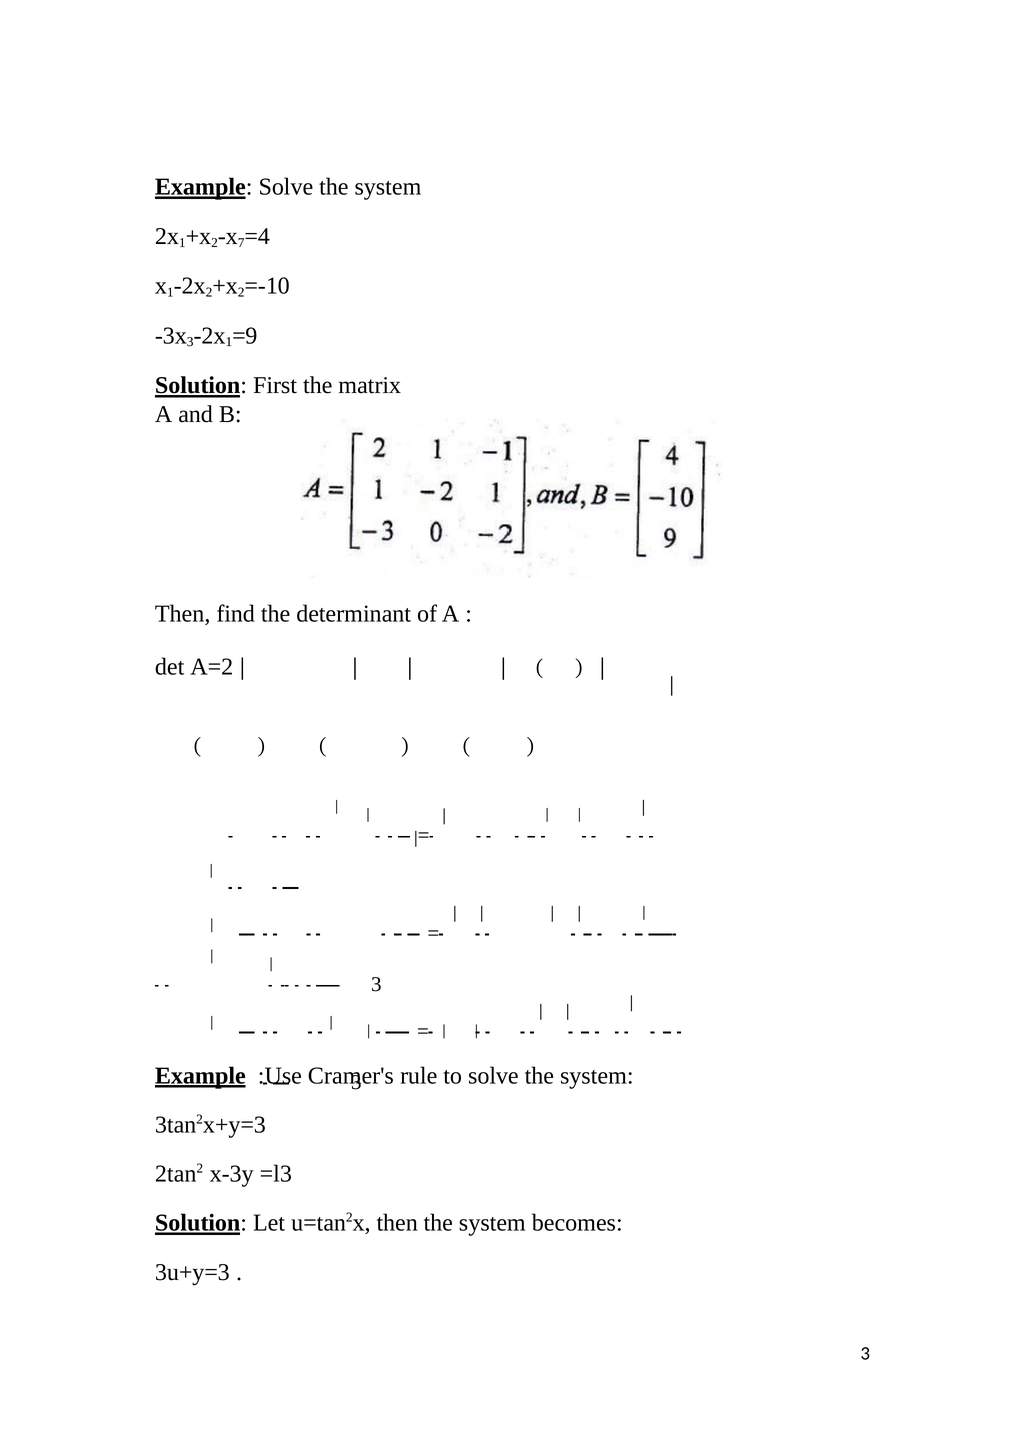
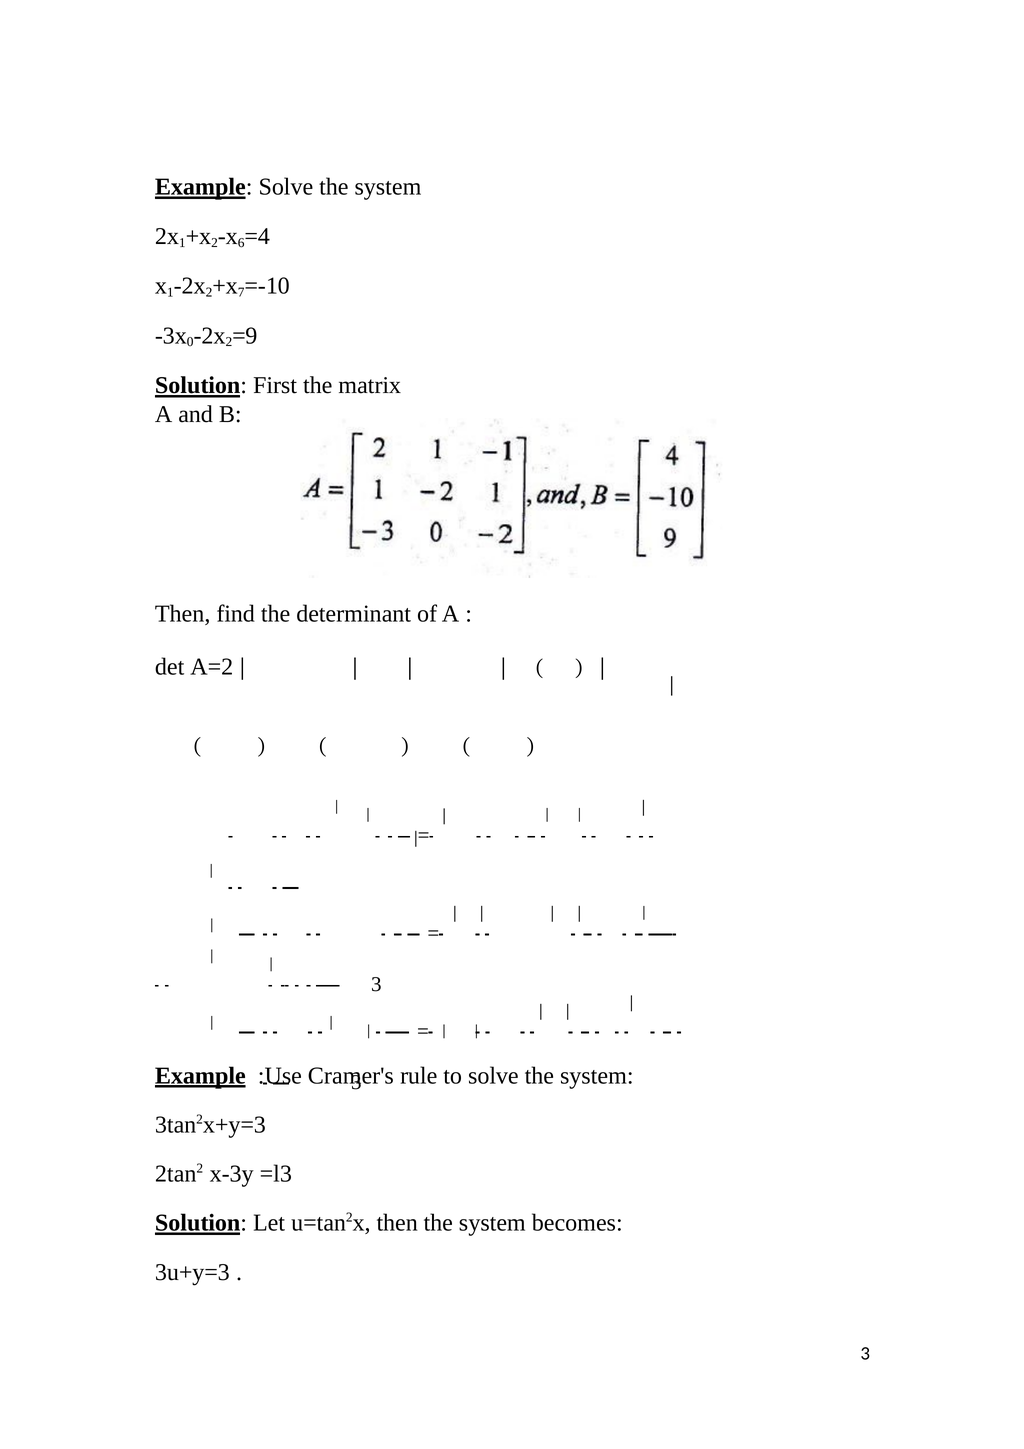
7: 7 -> 6
2 at (241, 292): 2 -> 7
3 at (190, 342): 3 -> 0
1 at (229, 342): 1 -> 2
